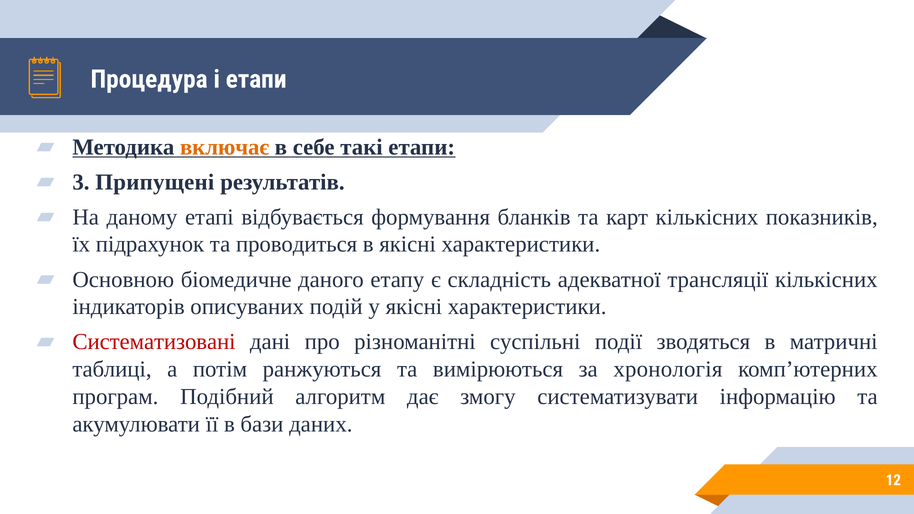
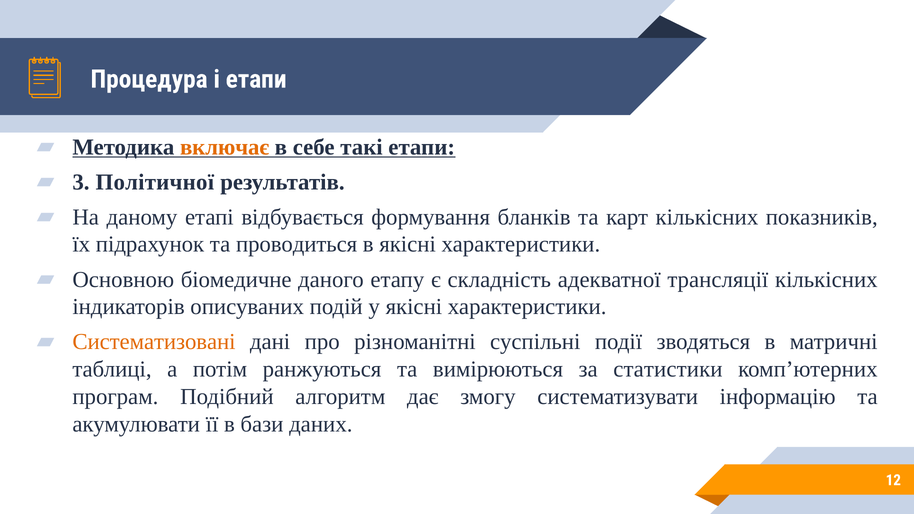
Припущені: Припущені -> Політичної
Систематизовані colour: red -> orange
хронологія: хронологія -> статистики
